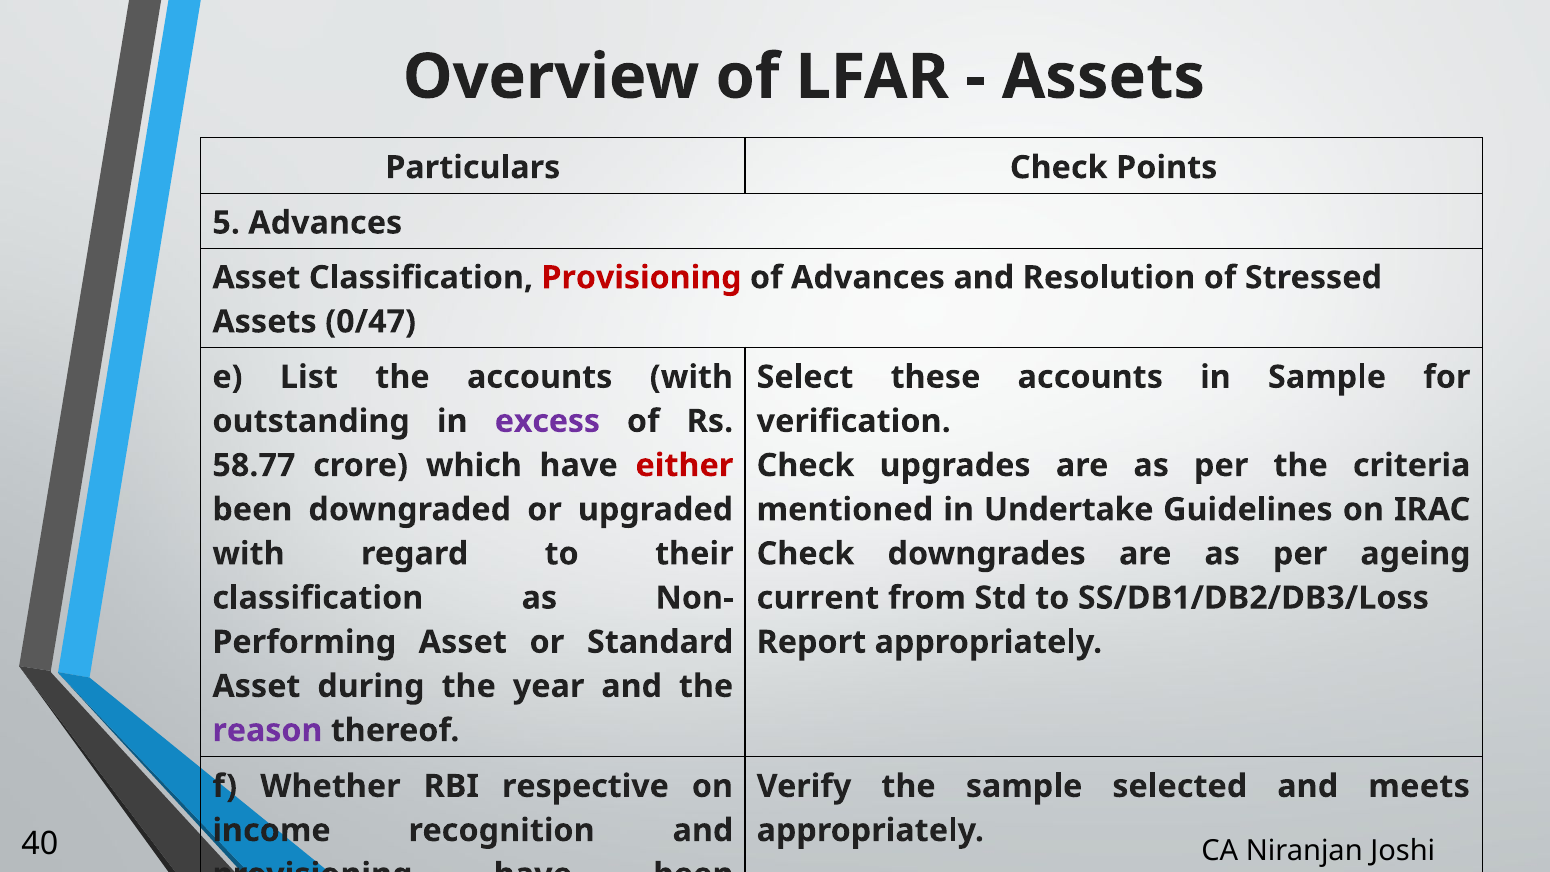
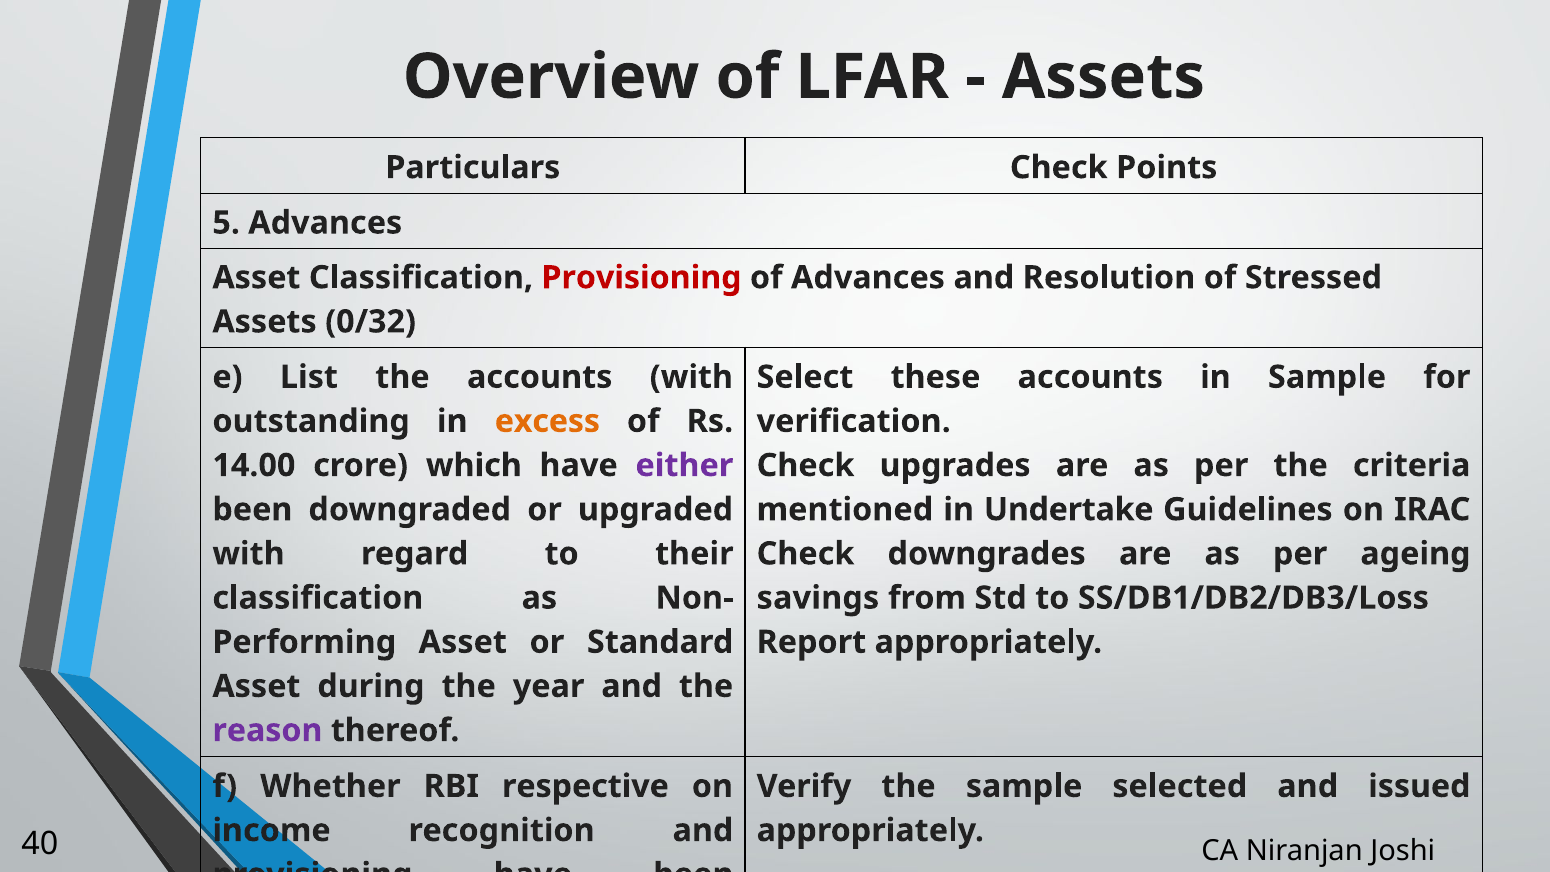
0/47: 0/47 -> 0/32
excess colour: purple -> orange
58.77: 58.77 -> 14.00
either colour: red -> purple
current: current -> savings
meets: meets -> issued
